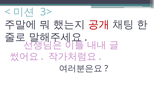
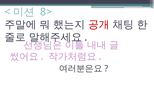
3>: 3> -> 8>
